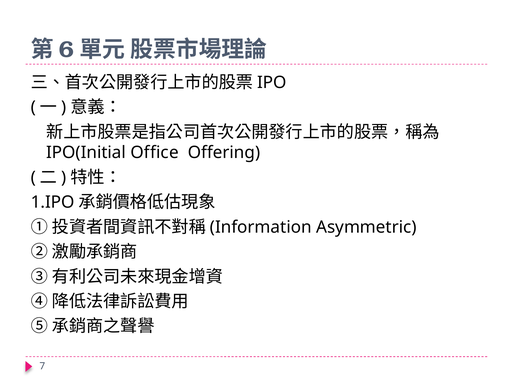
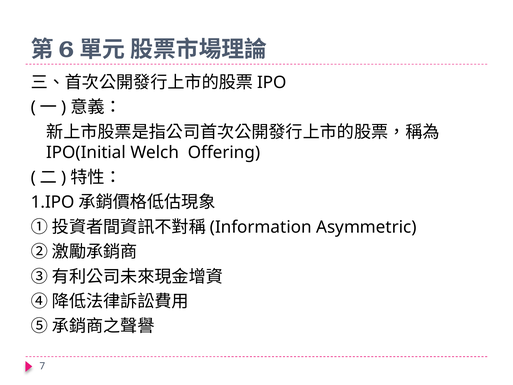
Office: Office -> Welch
